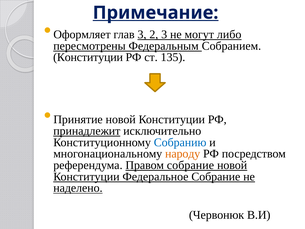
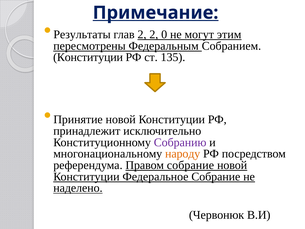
Оформляет: Оформляет -> Результаты
глав 3: 3 -> 2
2 3: 3 -> 0
либо: либо -> этим
принадлежит underline: present -> none
Собранию colour: blue -> purple
